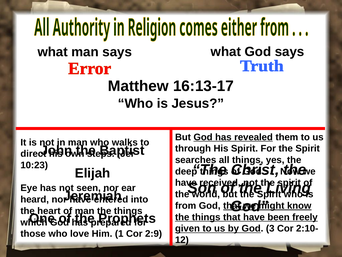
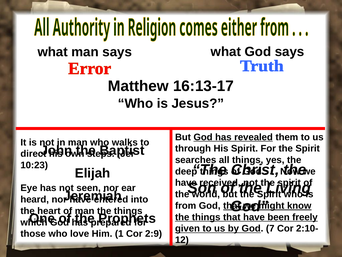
3: 3 -> 7
